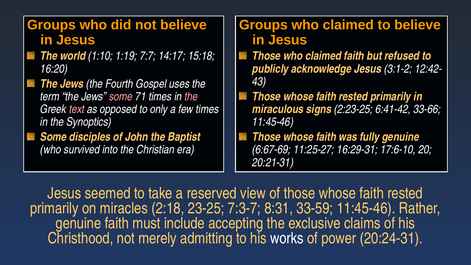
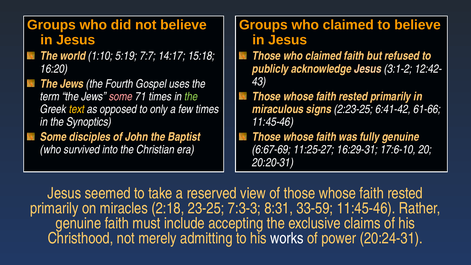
1:19: 1:19 -> 5:19
the at (191, 97) colour: pink -> light green
text colour: pink -> yellow
33-66: 33-66 -> 61-66
20:21-31: 20:21-31 -> 20:20-31
7:3-7: 7:3-7 -> 7:3-3
